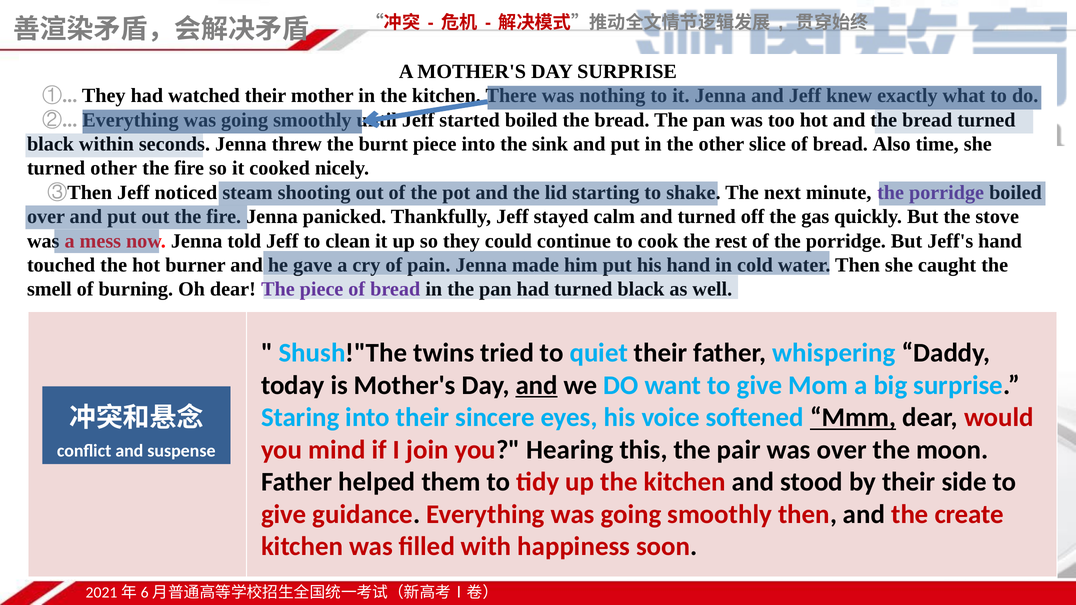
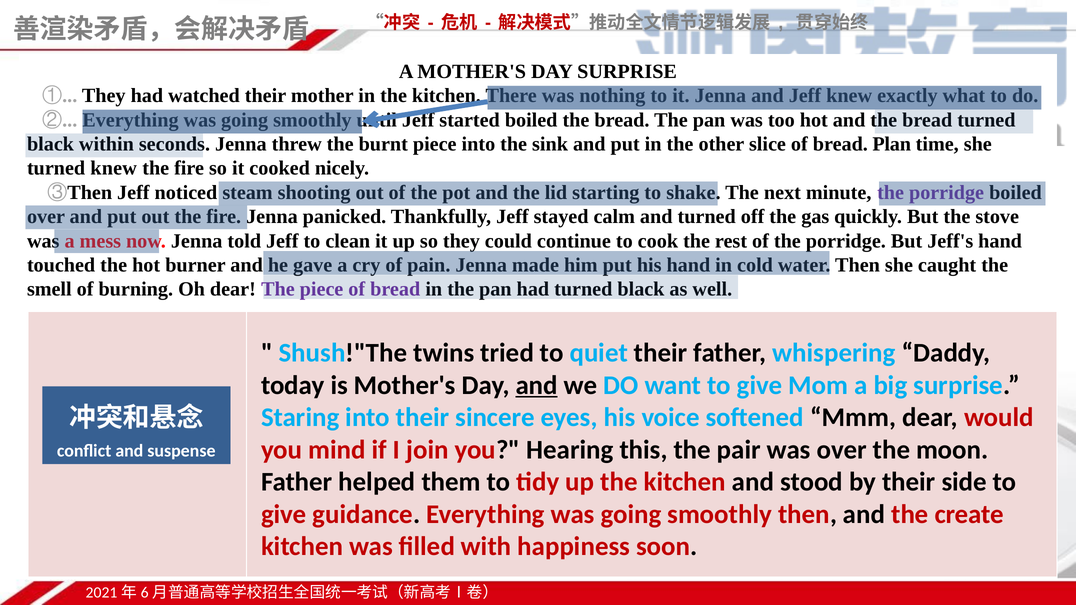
Also: Also -> Plan
turned other: other -> knew
Mmm underline: present -> none
